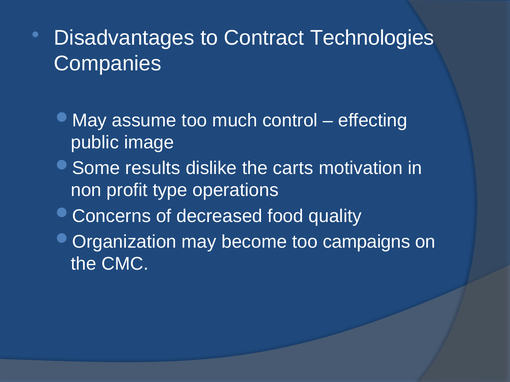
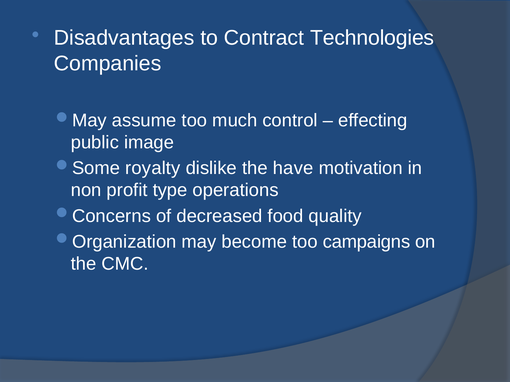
results: results -> royalty
carts: carts -> have
